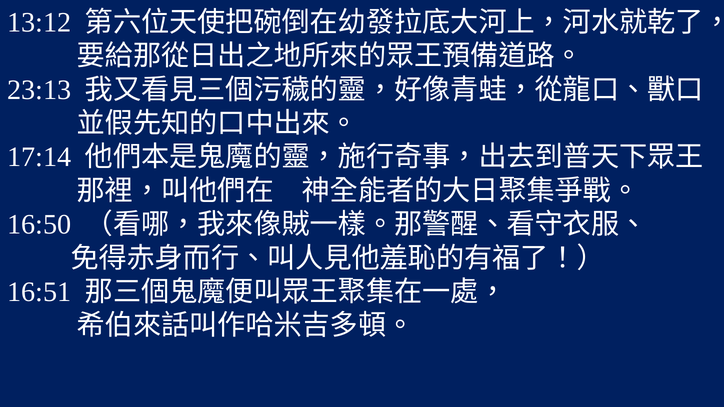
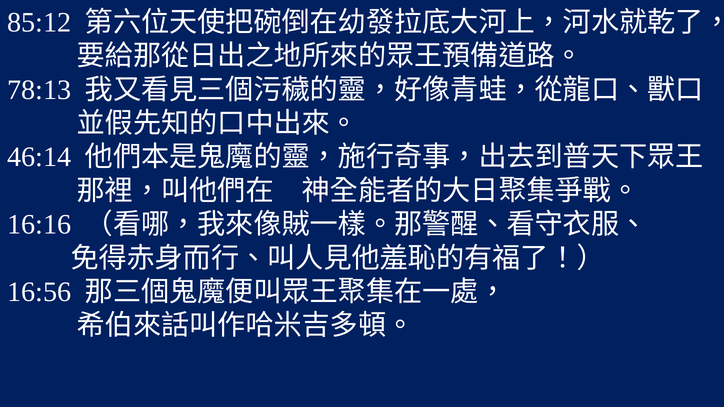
13:12: 13:12 -> 85:12
23:13: 23:13 -> 78:13
17:14: 17:14 -> 46:14
16:50: 16:50 -> 16:16
16:51: 16:51 -> 16:56
